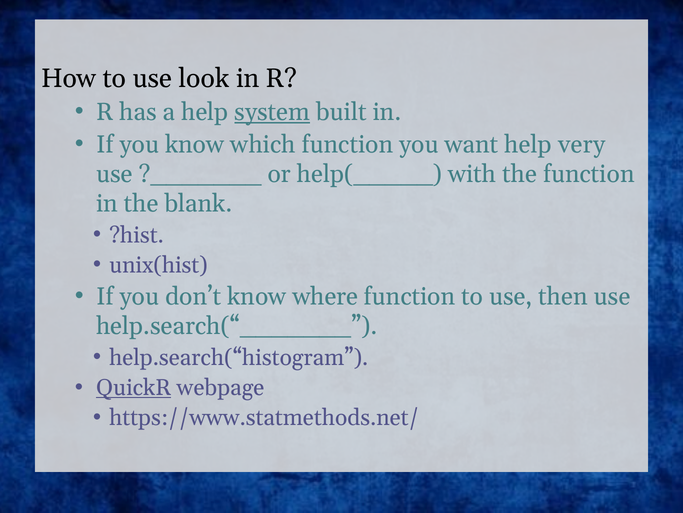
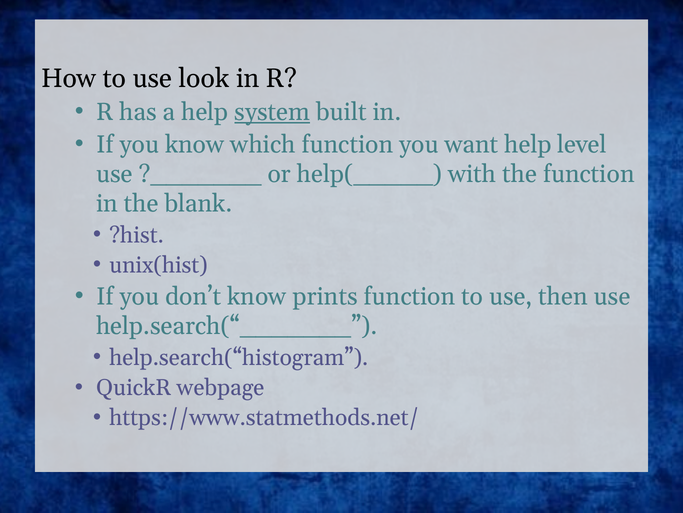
very: very -> level
where: where -> prints
QuickR underline: present -> none
